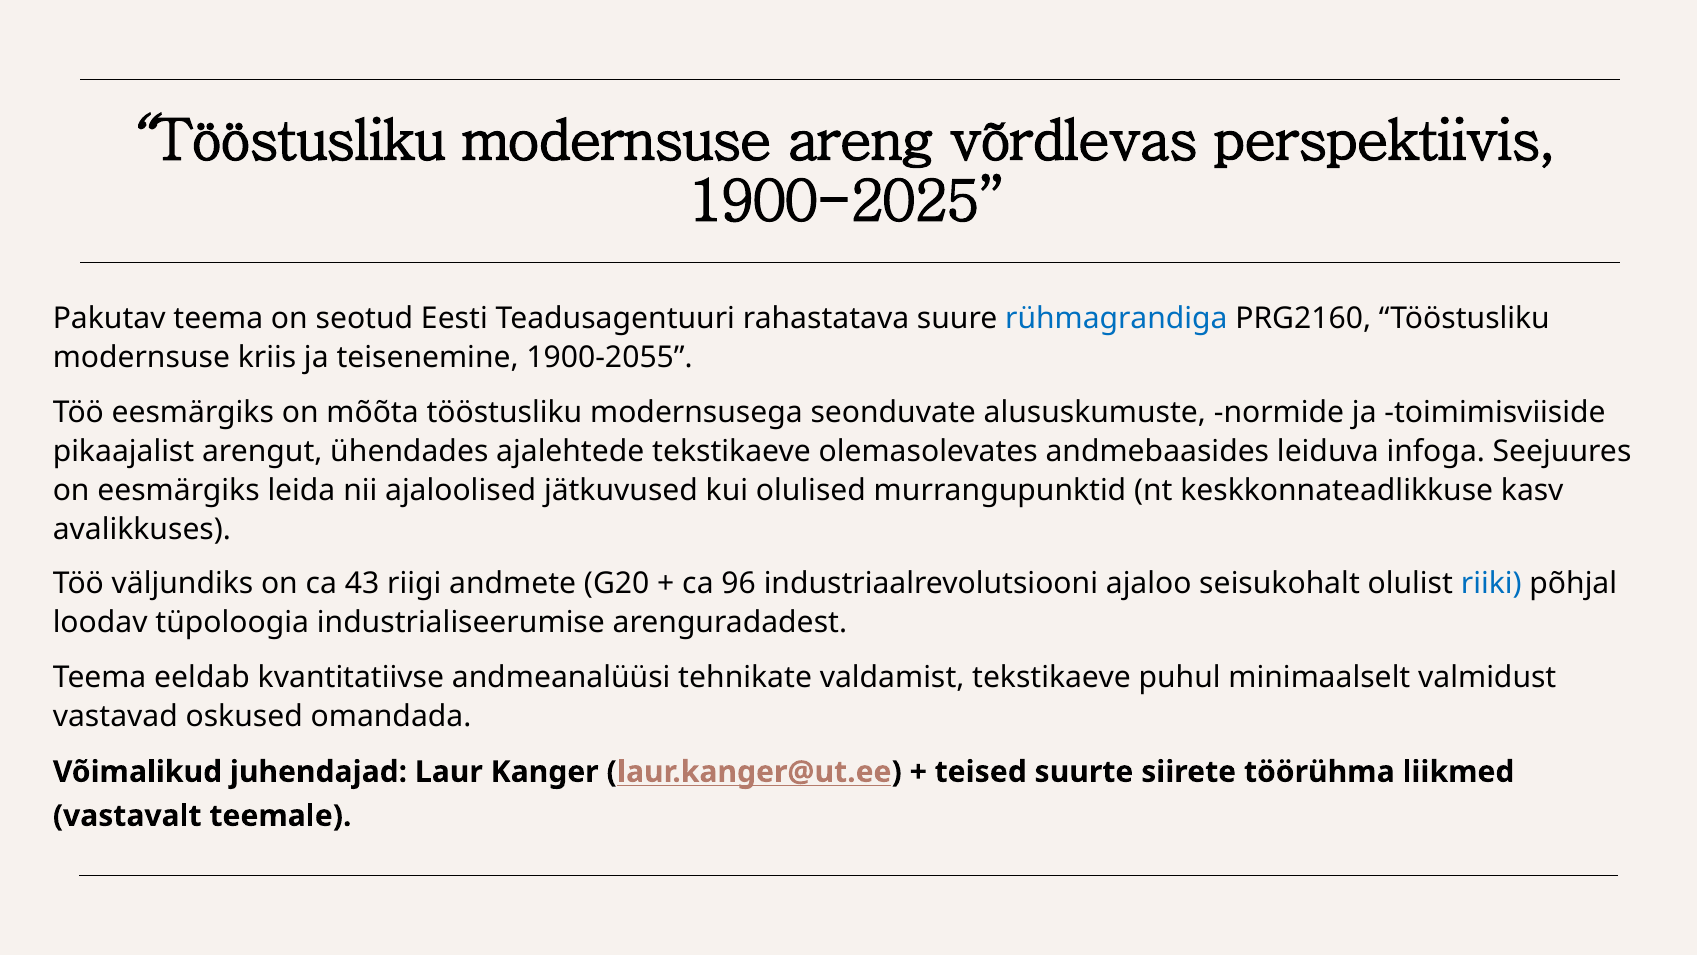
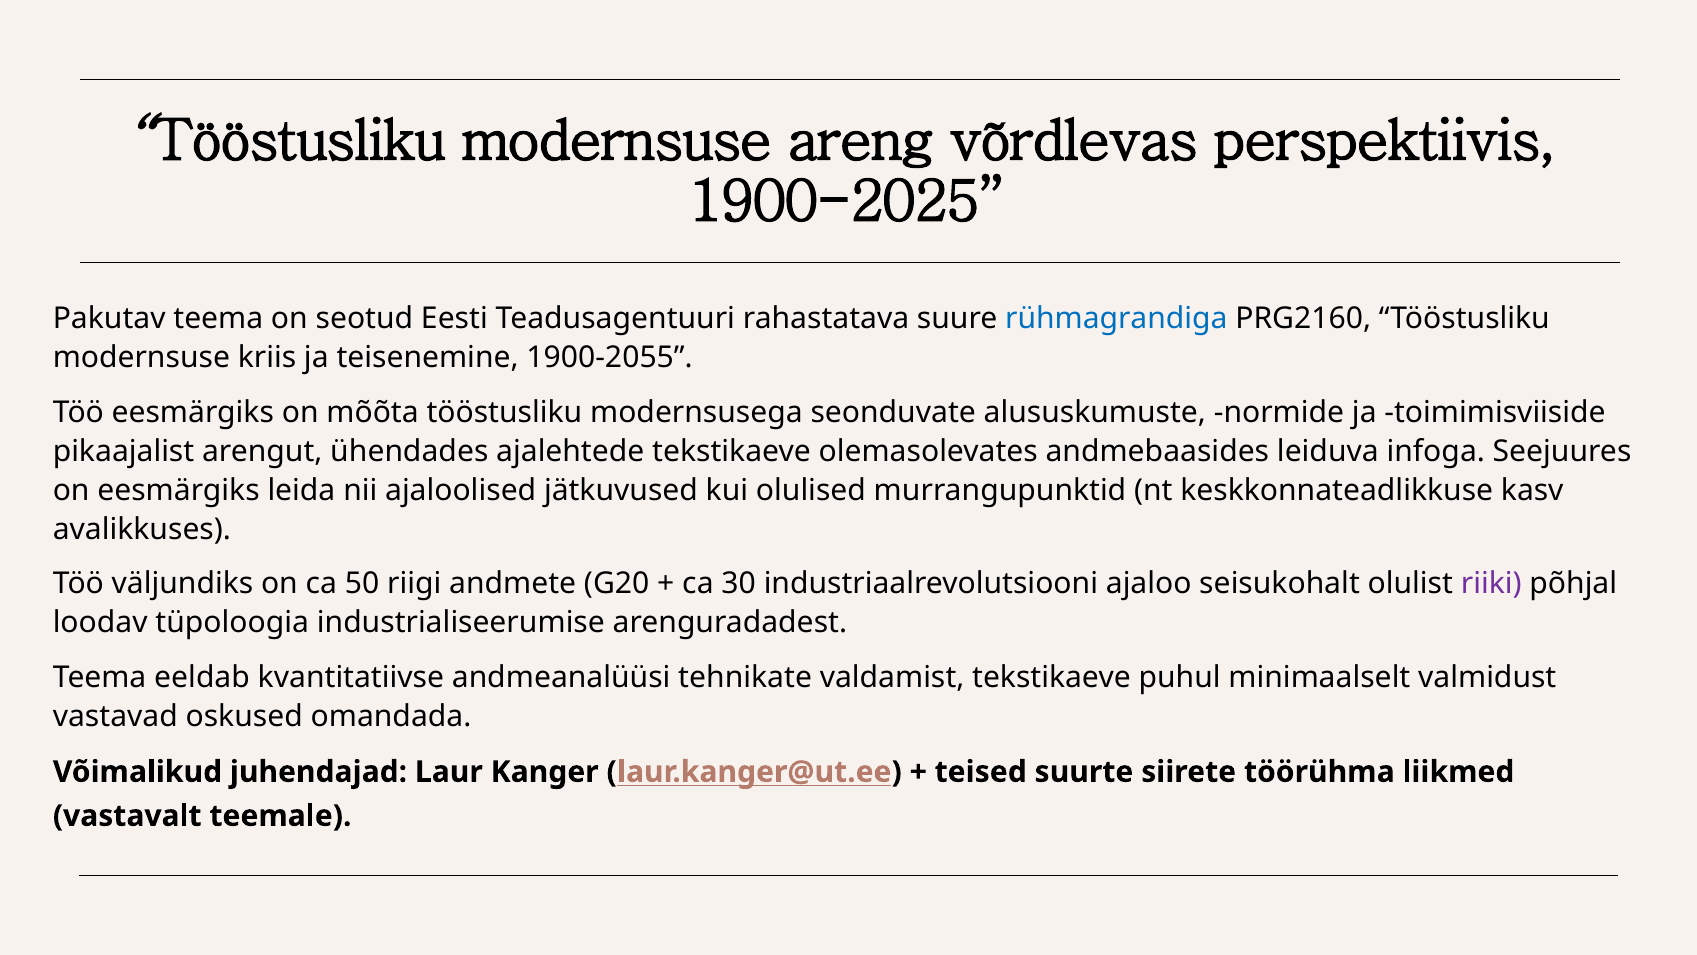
43: 43 -> 50
96: 96 -> 30
riiki colour: blue -> purple
